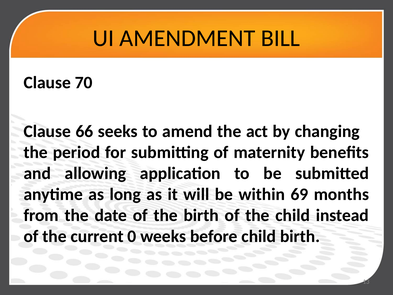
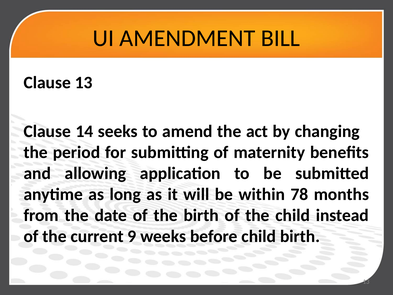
Clause 70: 70 -> 13
66: 66 -> 14
69: 69 -> 78
0: 0 -> 9
